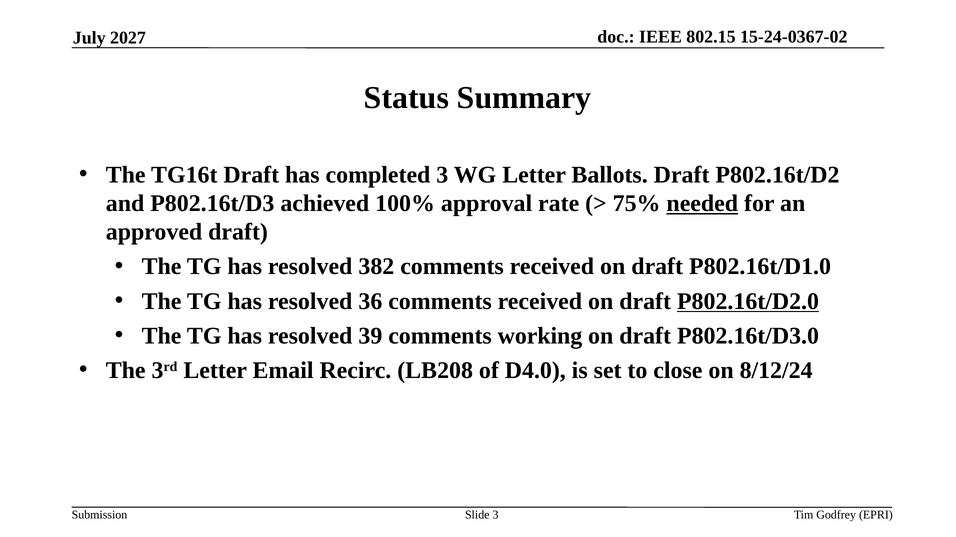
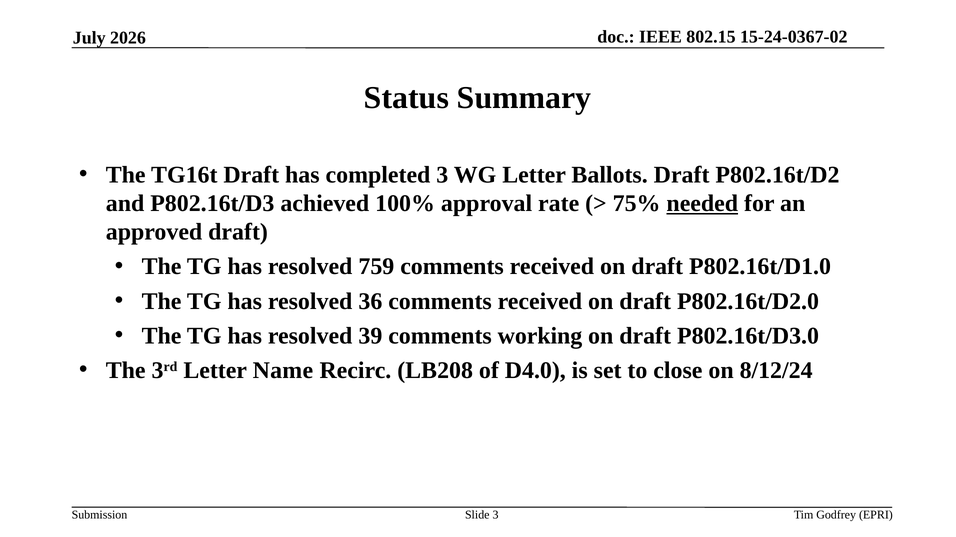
2027: 2027 -> 2026
382: 382 -> 759
P802.16t/D2.0 underline: present -> none
Email: Email -> Name
